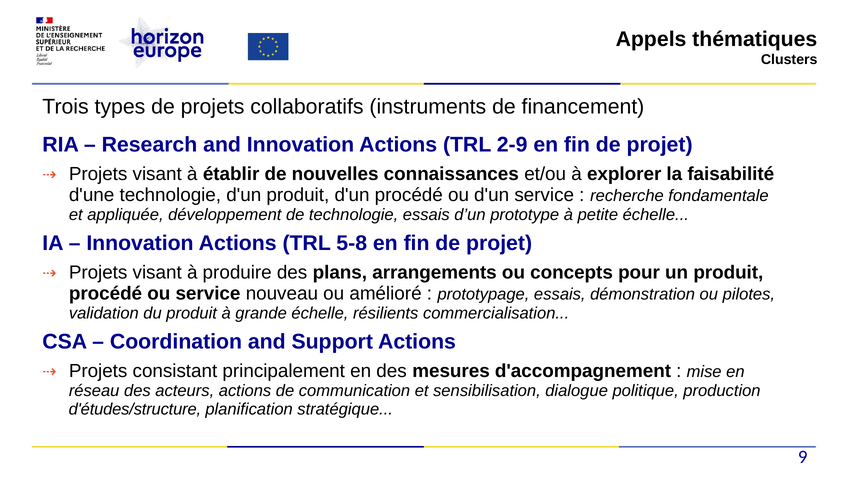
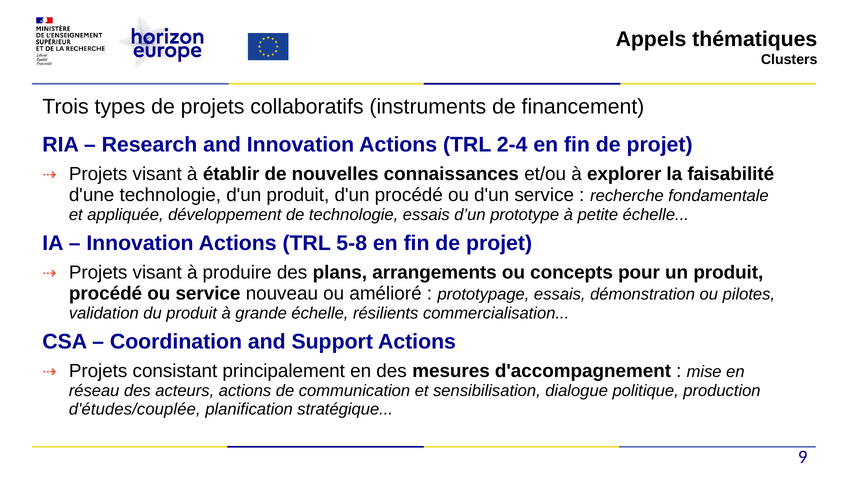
2-9: 2-9 -> 2-4
d'études/structure: d'études/structure -> d'études/couplée
